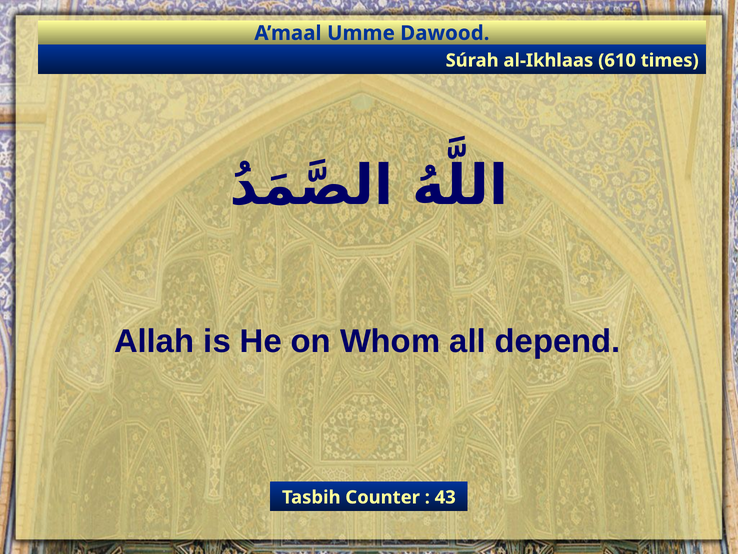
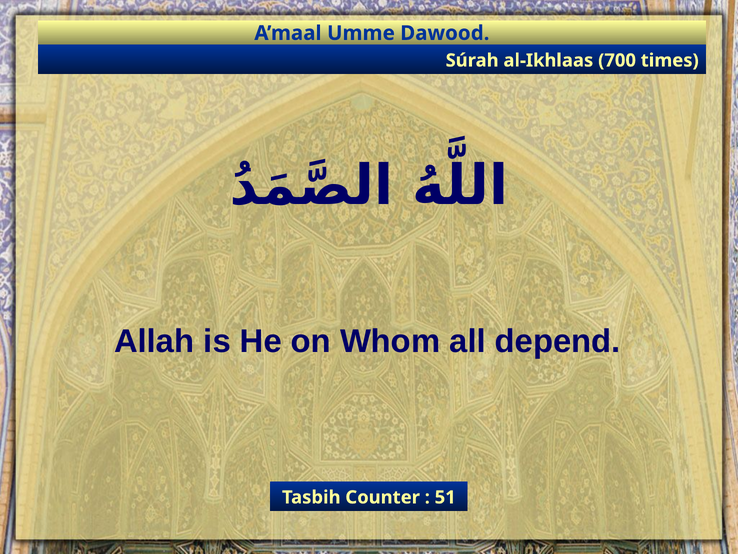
610: 610 -> 700
43: 43 -> 51
